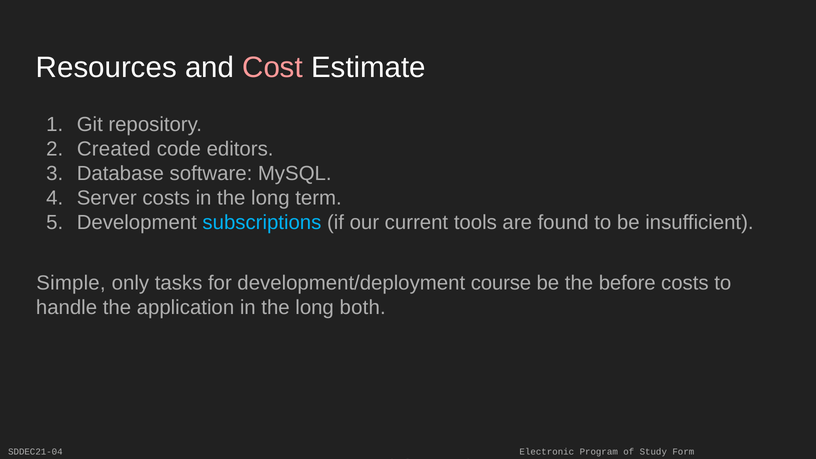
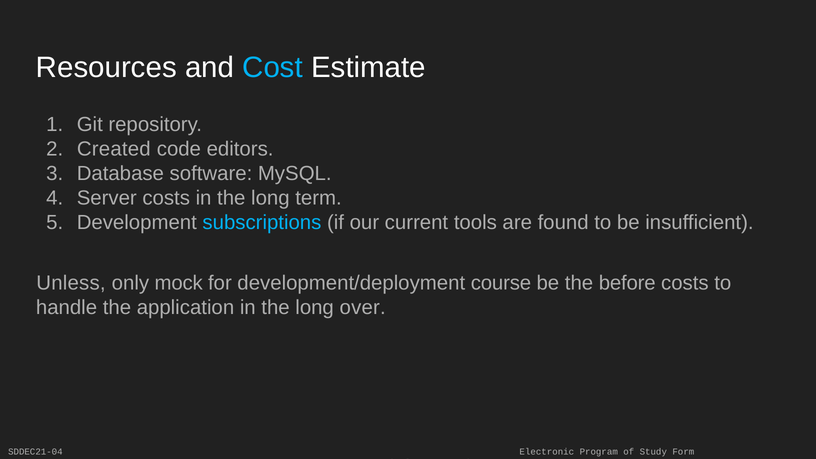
Cost colour: pink -> light blue
Simple: Simple -> Unless
tasks: tasks -> mock
both: both -> over
